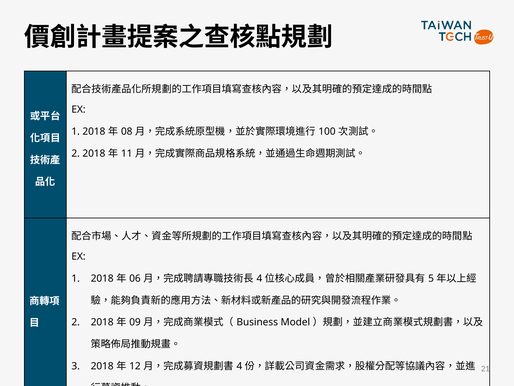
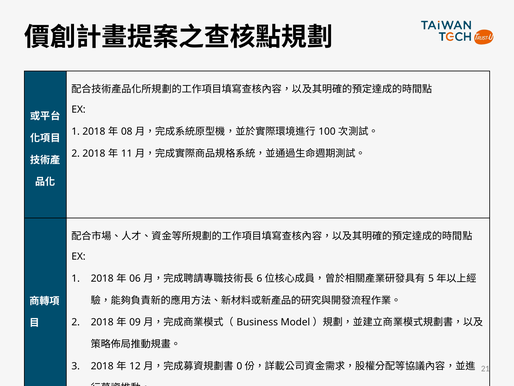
4 at (259, 278): 4 -> 6
4 at (239, 366): 4 -> 0
